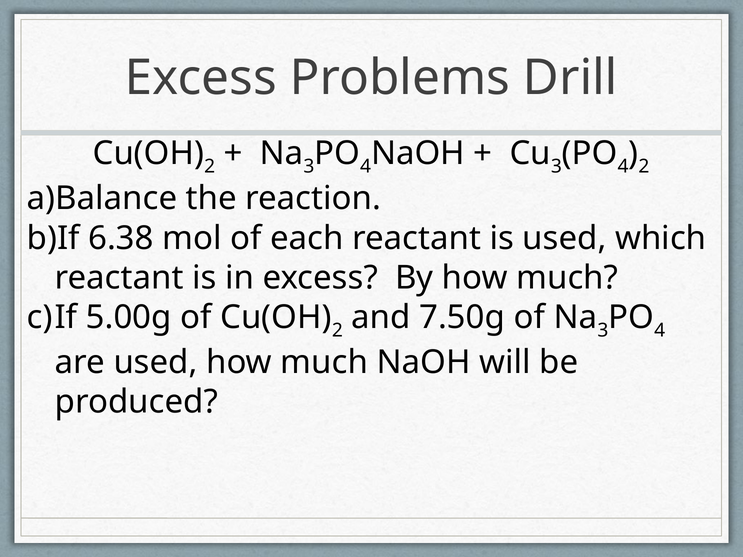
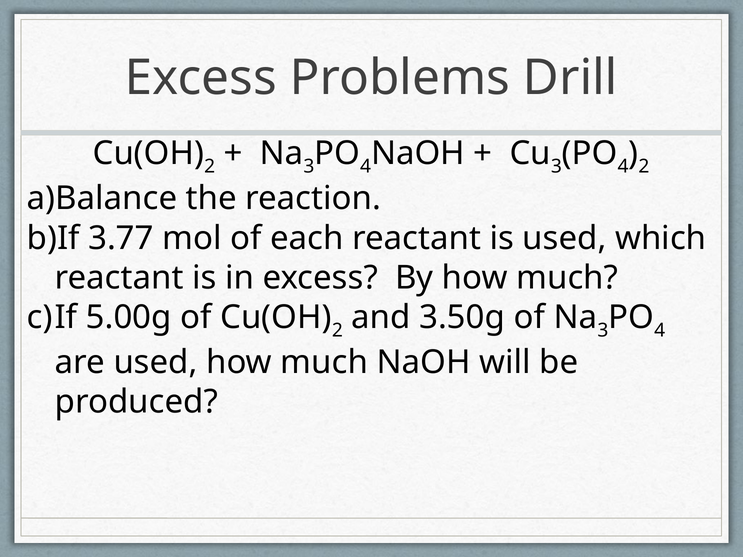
6.38: 6.38 -> 3.77
7.50g: 7.50g -> 3.50g
